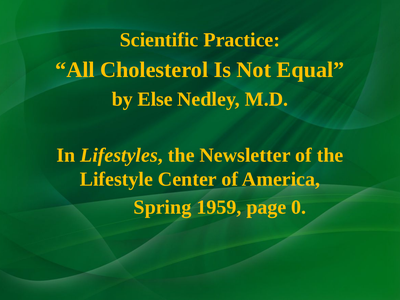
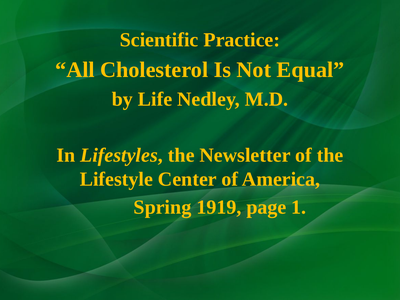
Else: Else -> Life
1959: 1959 -> 1919
0: 0 -> 1
